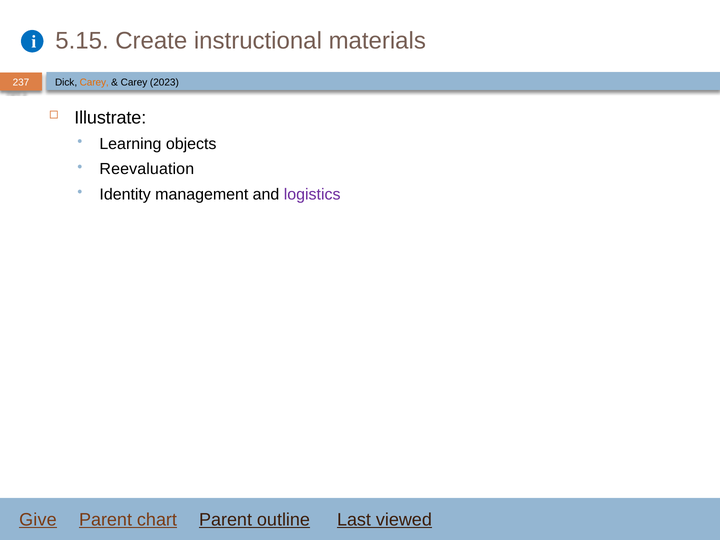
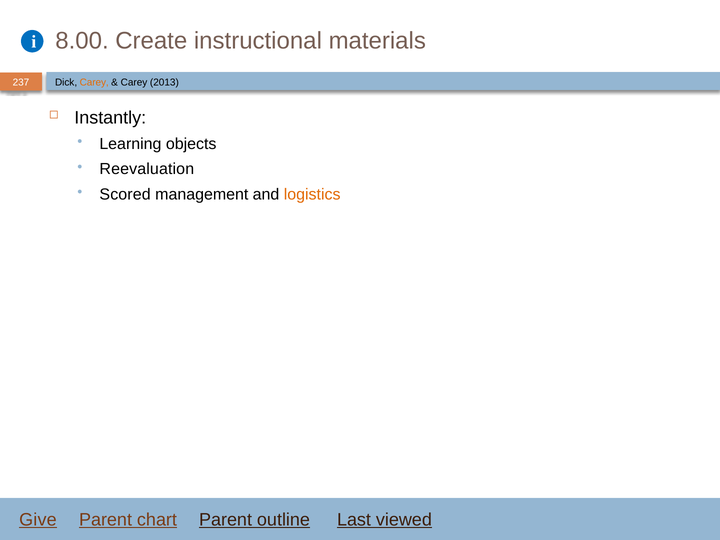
5.15: 5.15 -> 8.00
2023: 2023 -> 2013
Illustrate: Illustrate -> Instantly
Identity: Identity -> Scored
logistics colour: purple -> orange
